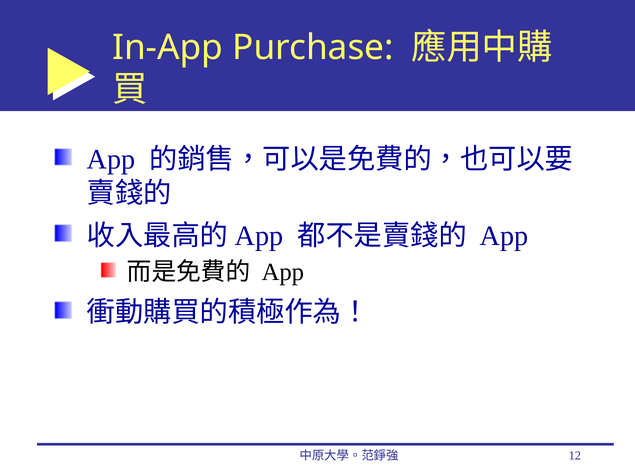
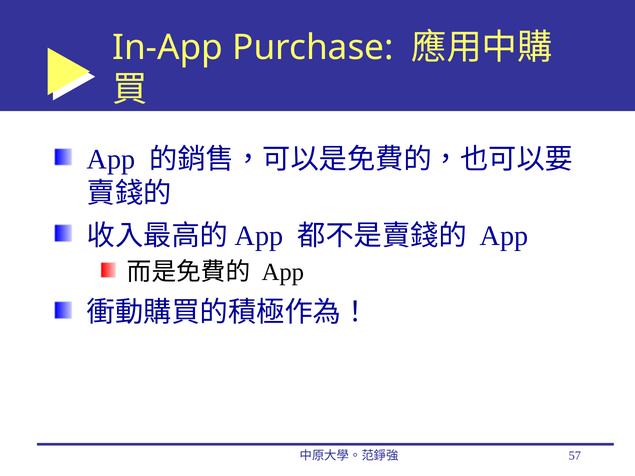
12: 12 -> 57
